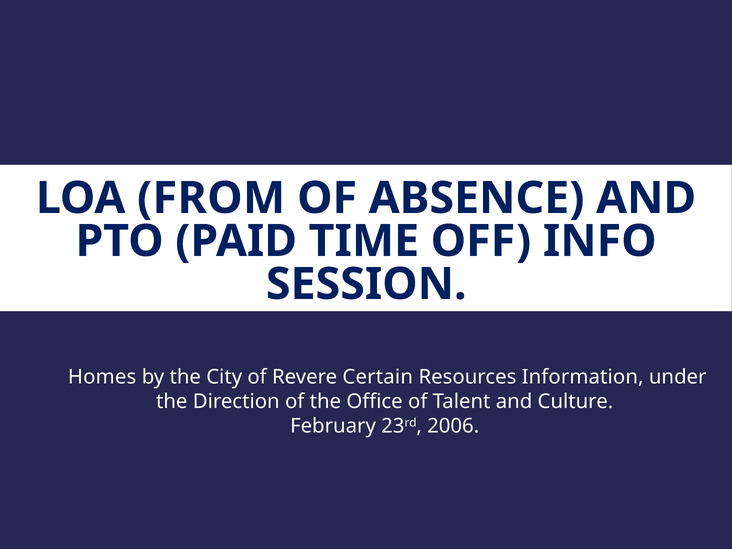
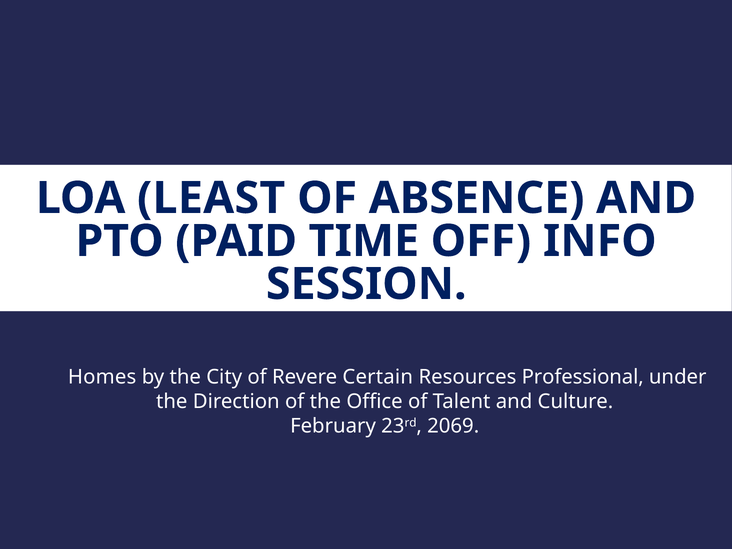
FROM: FROM -> LEAST
Information: Information -> Professional
2006: 2006 -> 2069
